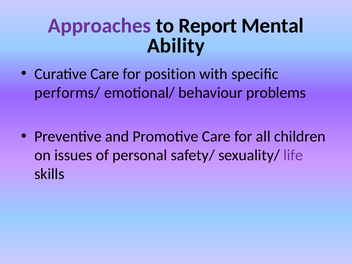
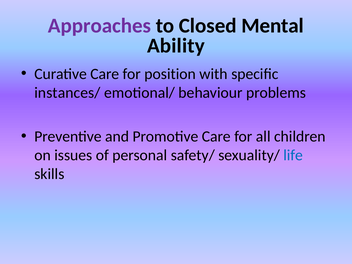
Report: Report -> Closed
performs/: performs/ -> instances/
life colour: purple -> blue
